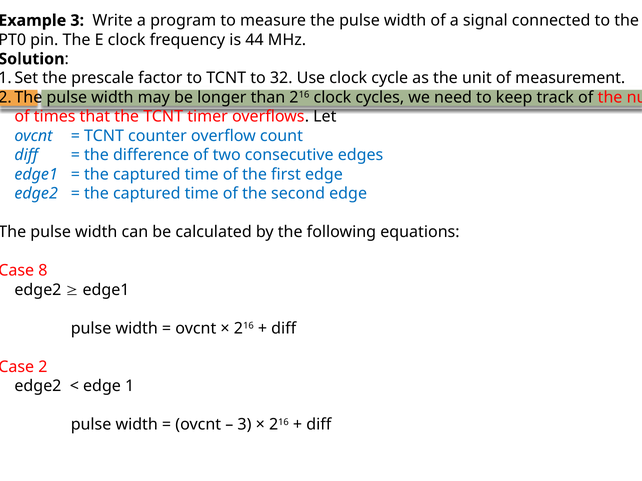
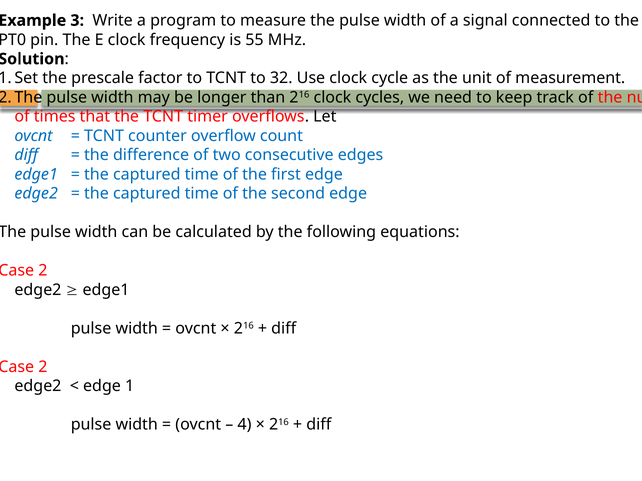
44: 44 -> 55
8 at (43, 271): 8 -> 2
3 at (244, 425): 3 -> 4
